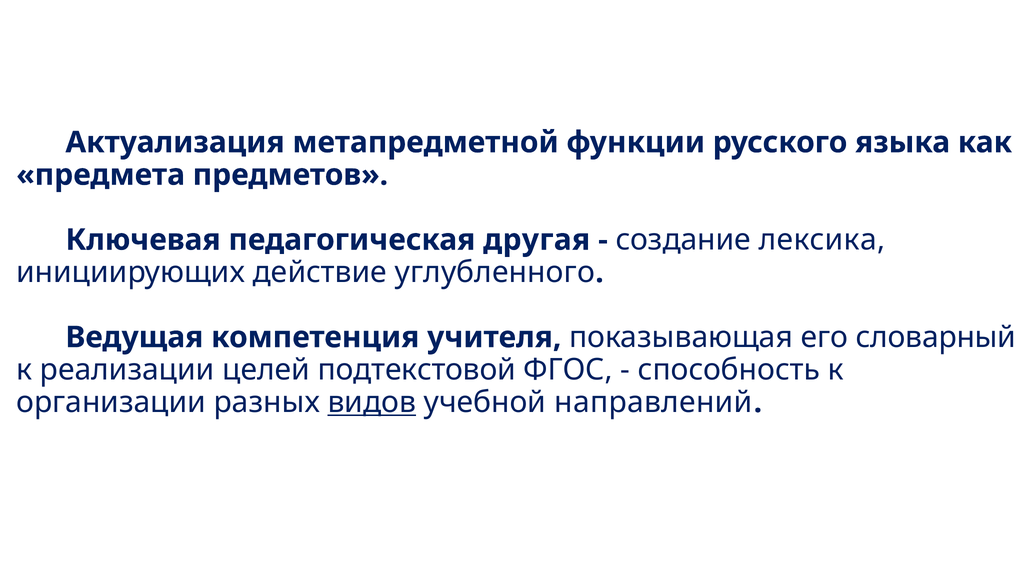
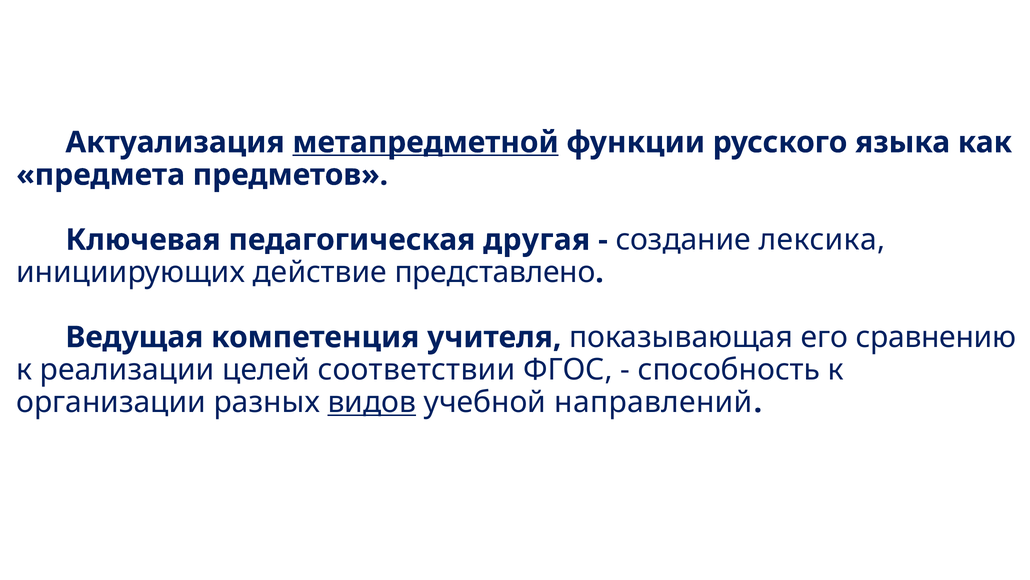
метапредметной underline: none -> present
углубленного: углубленного -> представлено
словарный: словарный -> сравнению
подтекстовой: подтекстовой -> соответствии
